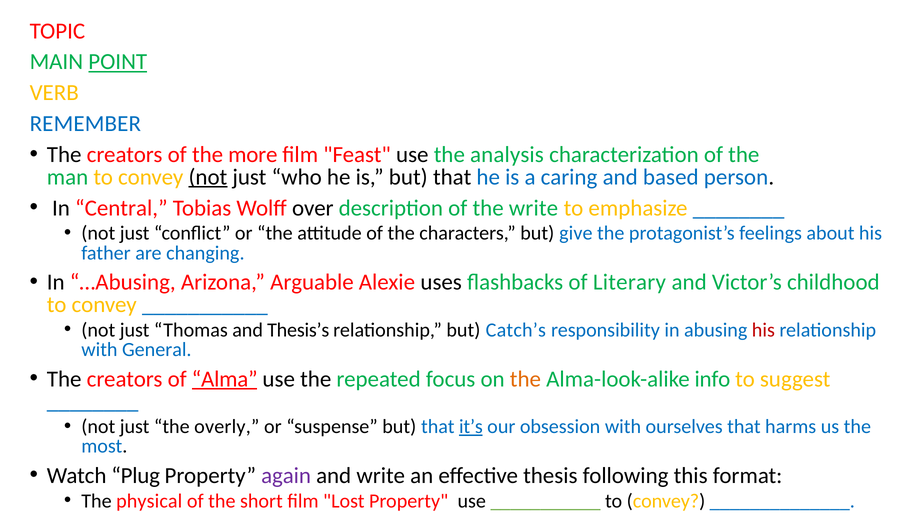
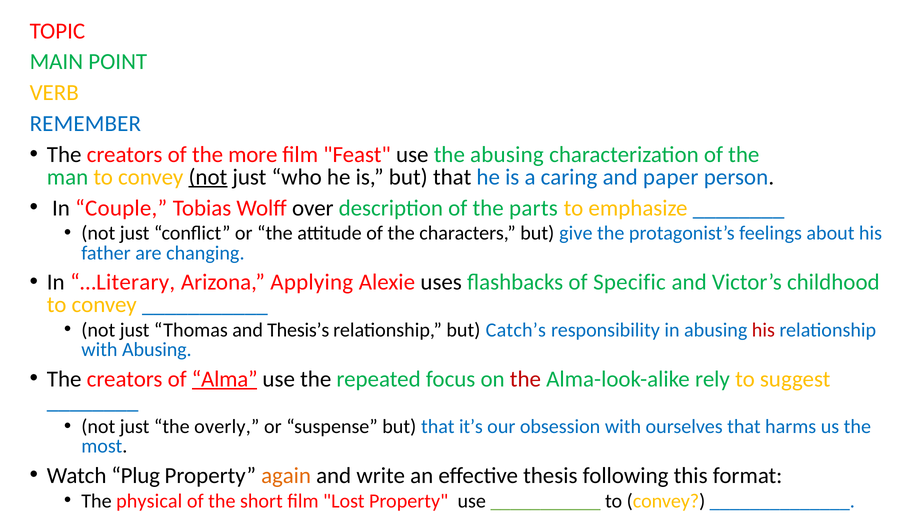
POINT underline: present -> none
the analysis: analysis -> abusing
based: based -> paper
Central: Central -> Couple
the write: write -> parts
…Abusing: …Abusing -> …Literary
Arguable: Arguable -> Applying
Literary: Literary -> Specific
with General: General -> Abusing
the at (525, 379) colour: orange -> red
info: info -> rely
it’s underline: present -> none
again colour: purple -> orange
